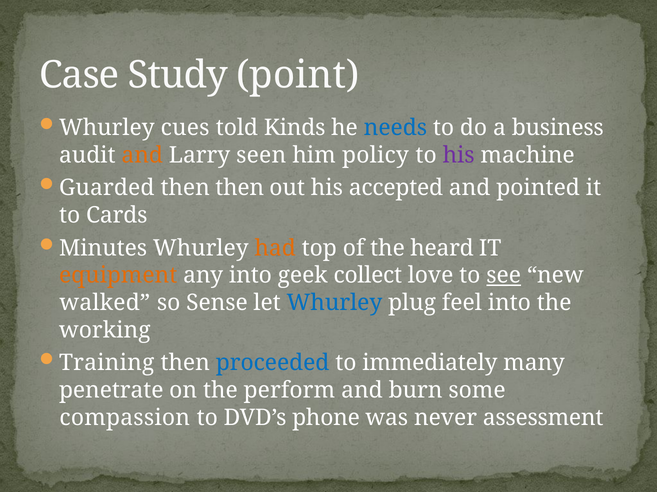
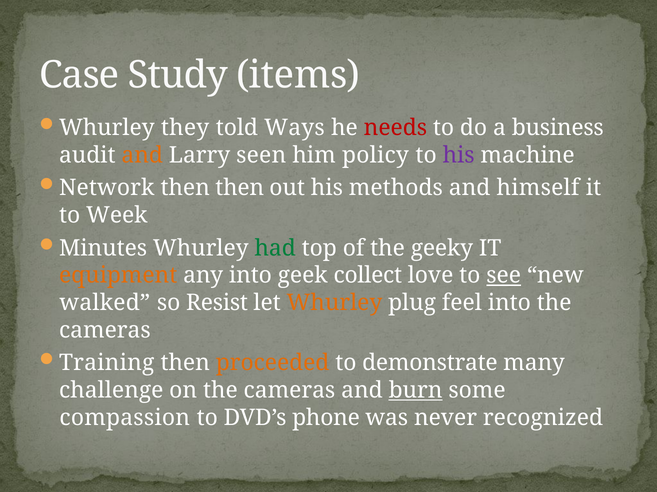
point: point -> items
cues: cues -> they
Kinds: Kinds -> Ways
needs colour: blue -> red
Guarded: Guarded -> Network
accepted: accepted -> methods
pointed: pointed -> himself
Cards: Cards -> Week
had colour: orange -> green
heard: heard -> geeky
Sense: Sense -> Resist
Whurley at (334, 303) colour: blue -> orange
working at (105, 331): working -> cameras
proceeded colour: blue -> orange
immediately: immediately -> demonstrate
penetrate: penetrate -> challenge
on the perform: perform -> cameras
burn underline: none -> present
assessment: assessment -> recognized
